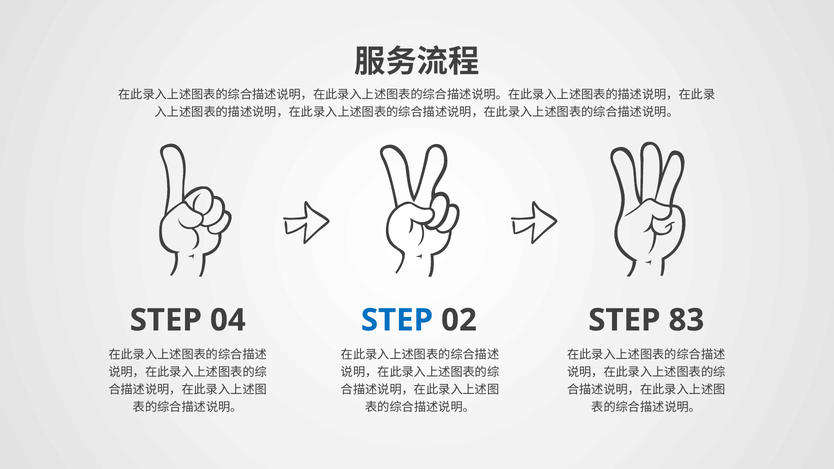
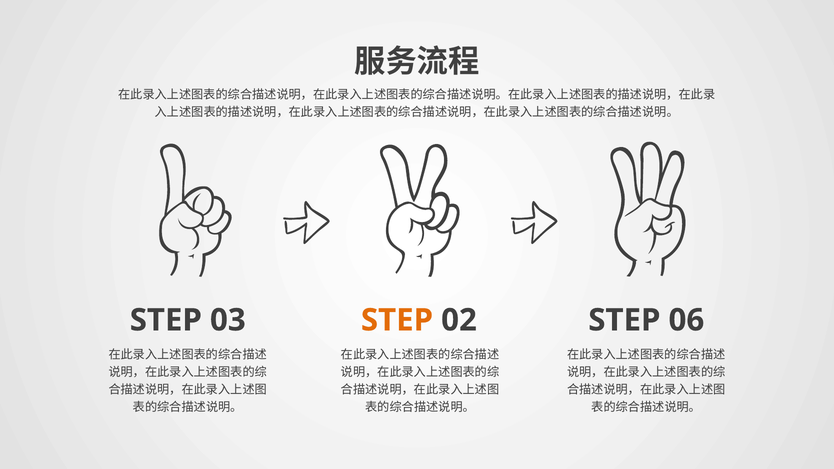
04: 04 -> 03
STEP at (397, 320) colour: blue -> orange
83: 83 -> 06
